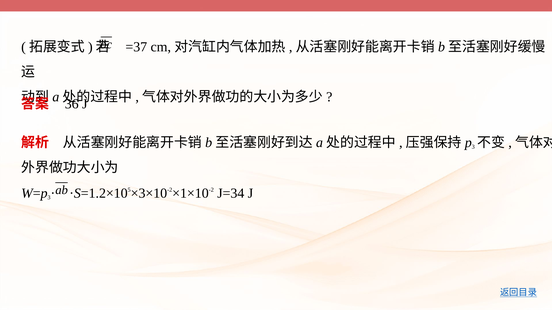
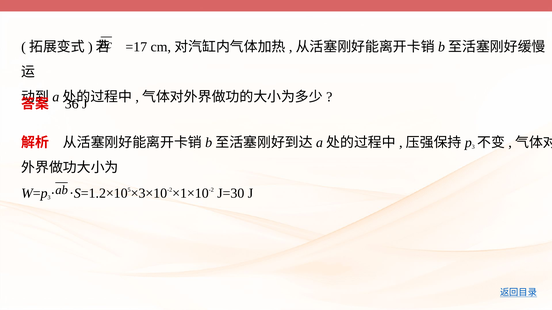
=37: =37 -> =17
J=34: J=34 -> J=30
